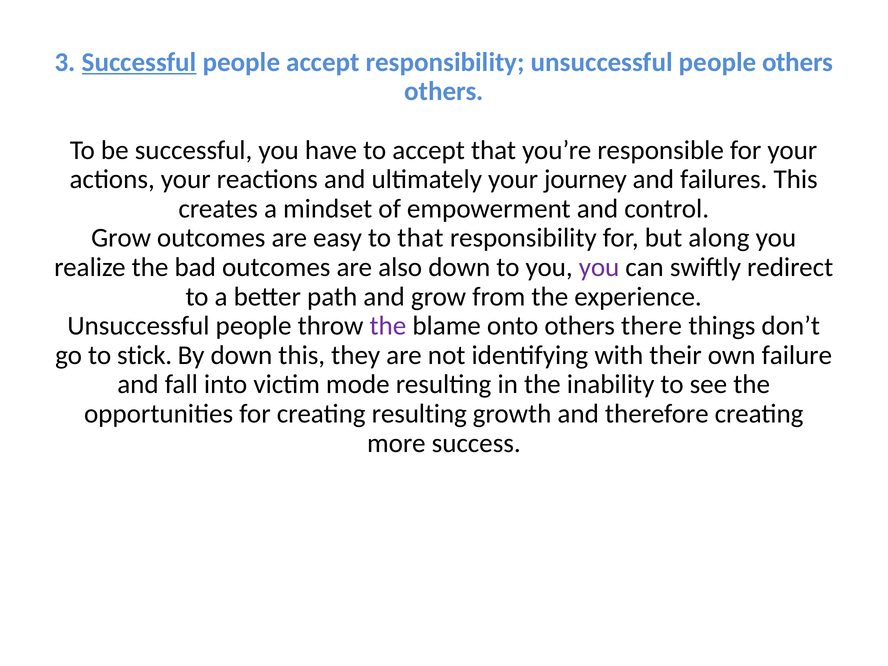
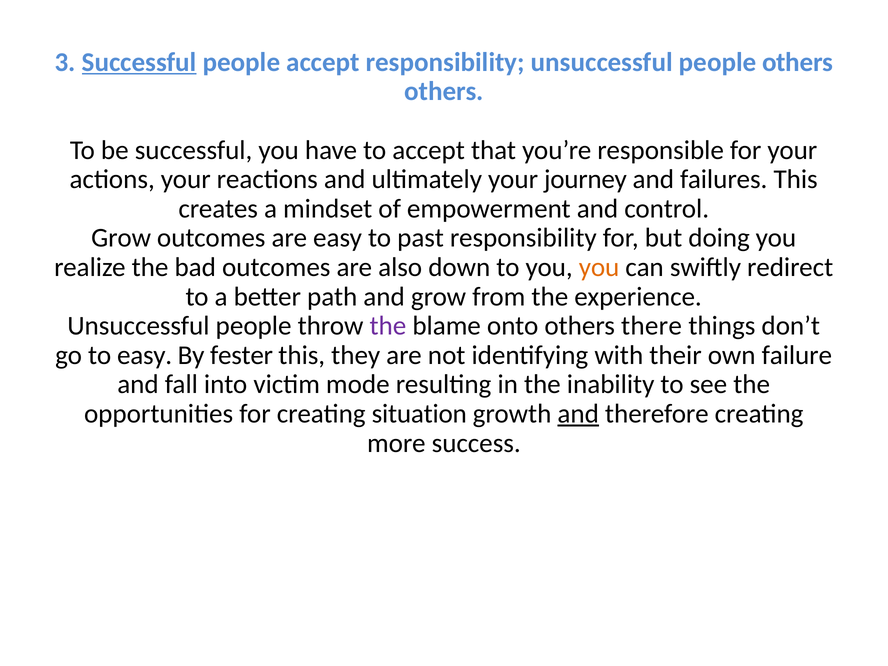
to that: that -> past
along: along -> doing
you at (599, 267) colour: purple -> orange
to stick: stick -> easy
By down: down -> fester
creating resulting: resulting -> situation
and at (578, 414) underline: none -> present
